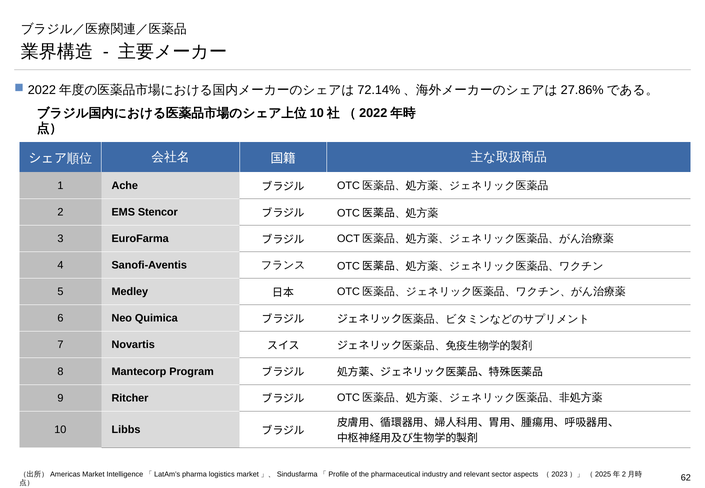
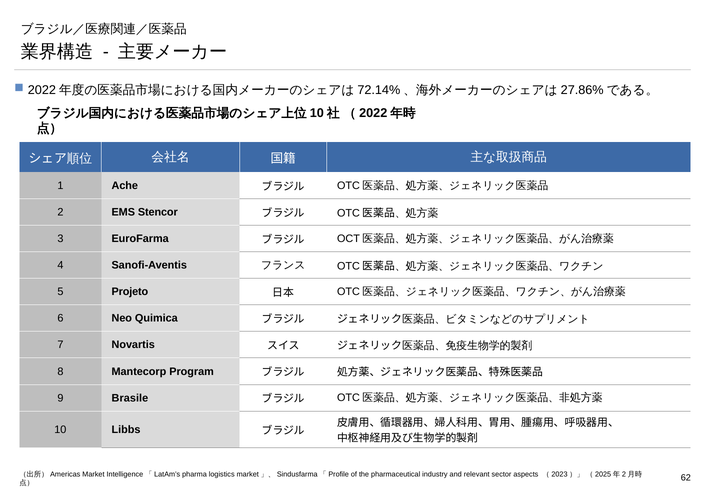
Medley: Medley -> Projeto
Ritcher: Ritcher -> Brasile
